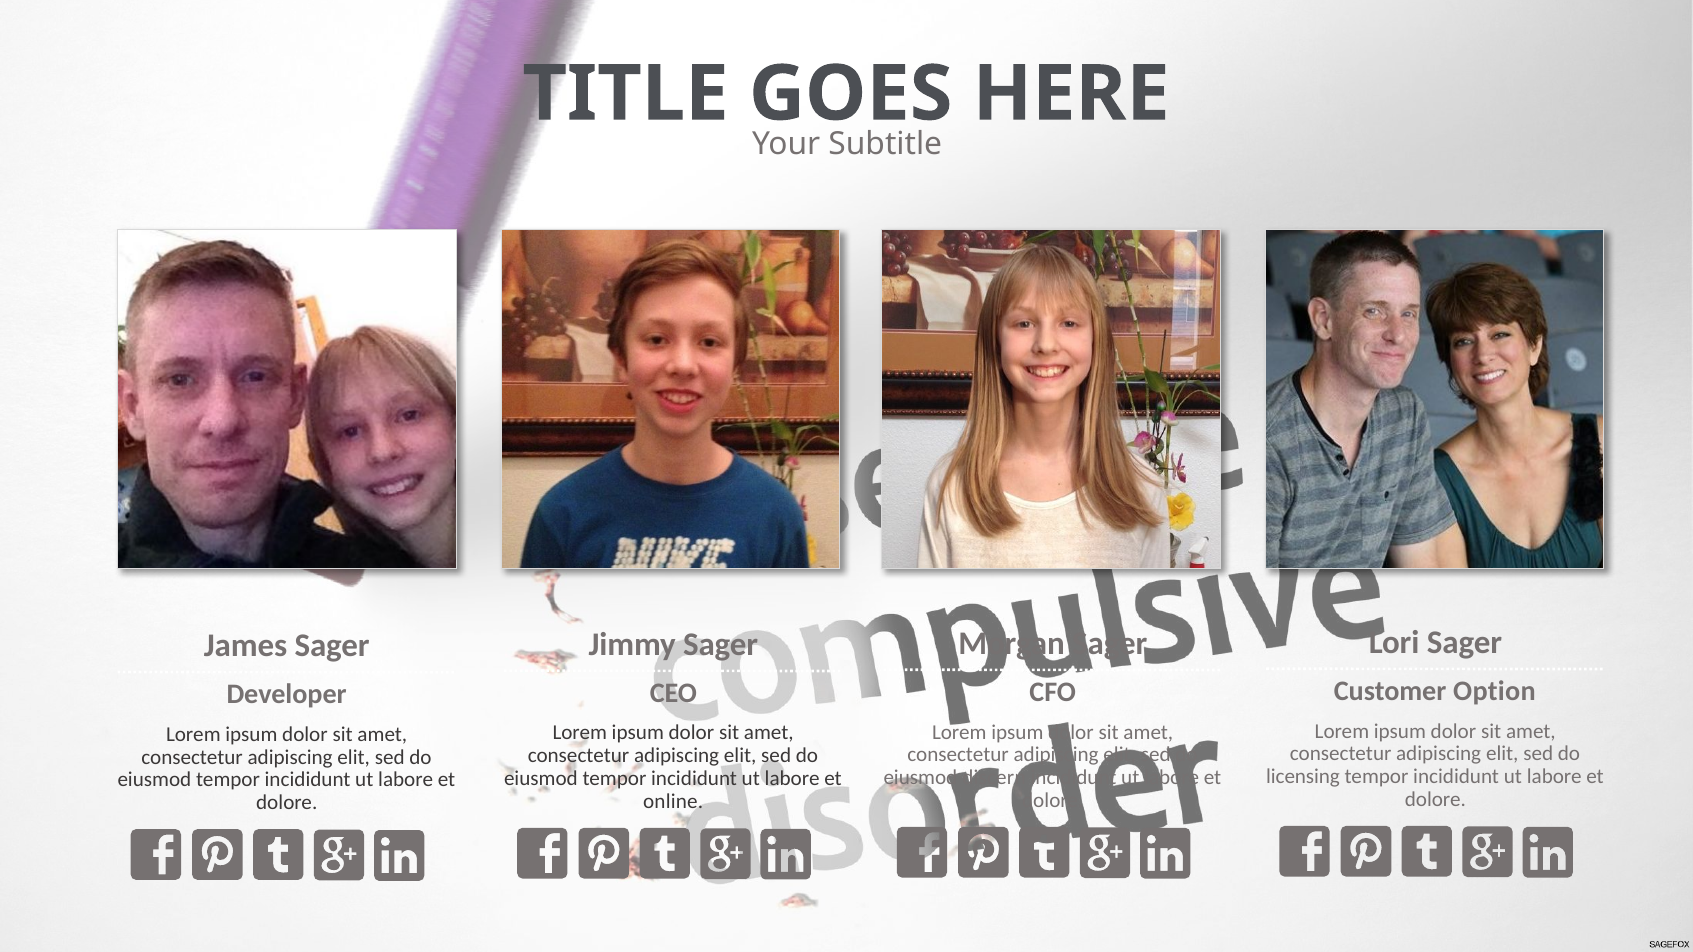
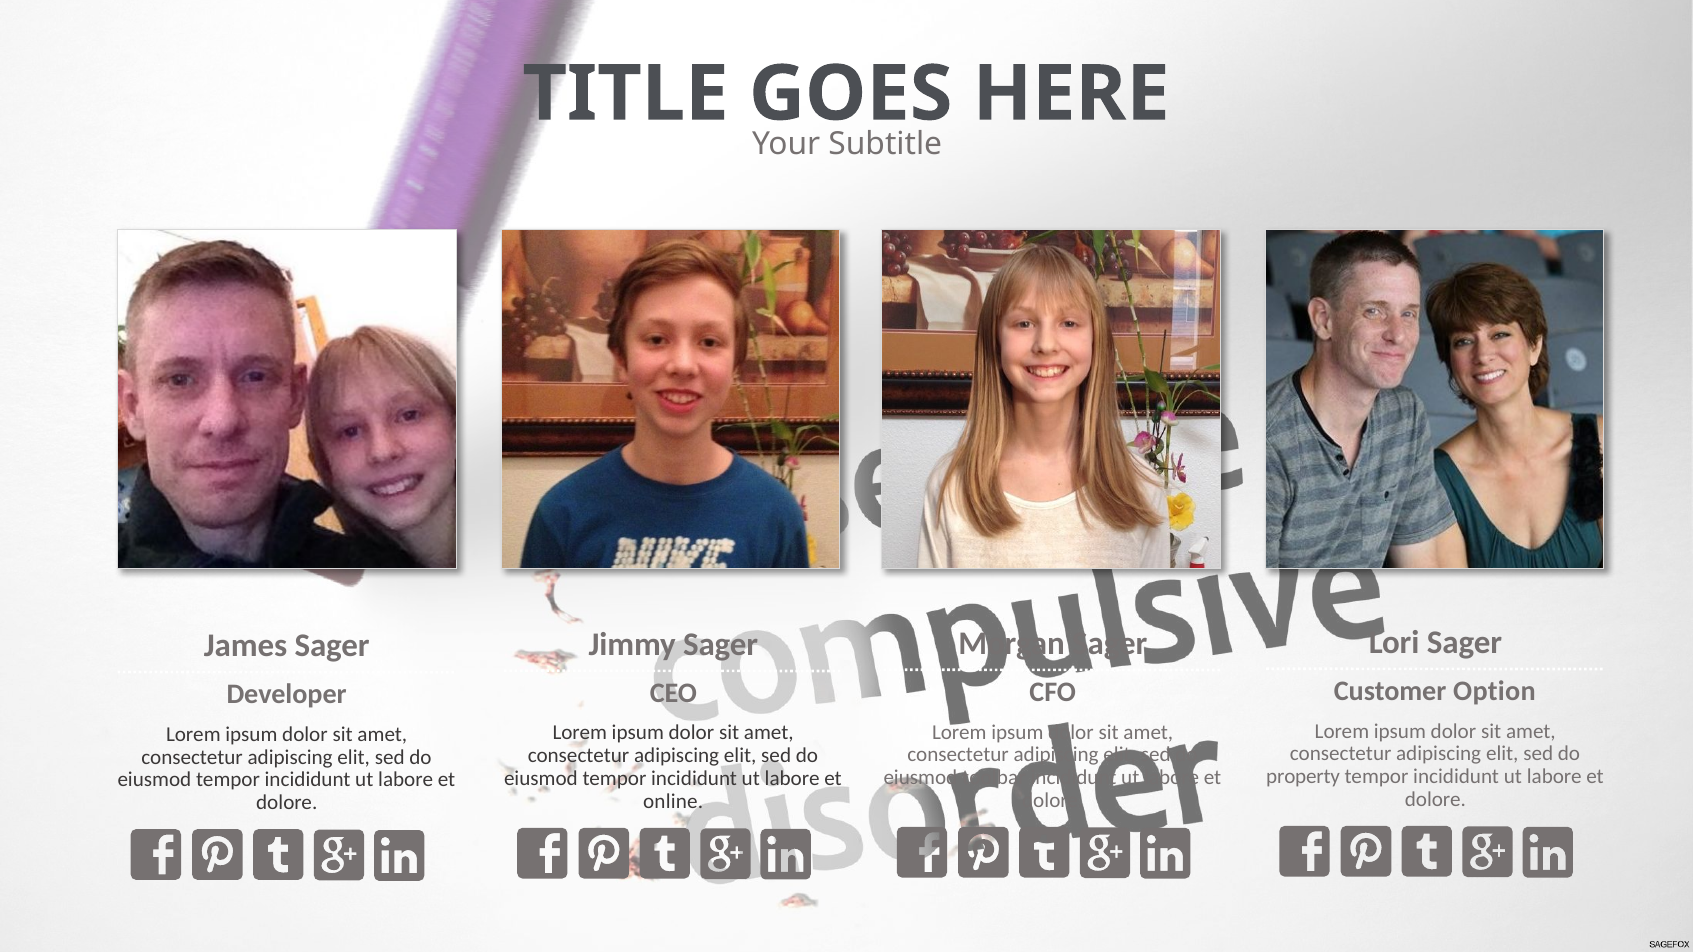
licensing: licensing -> property
discern: discern -> toolbar
